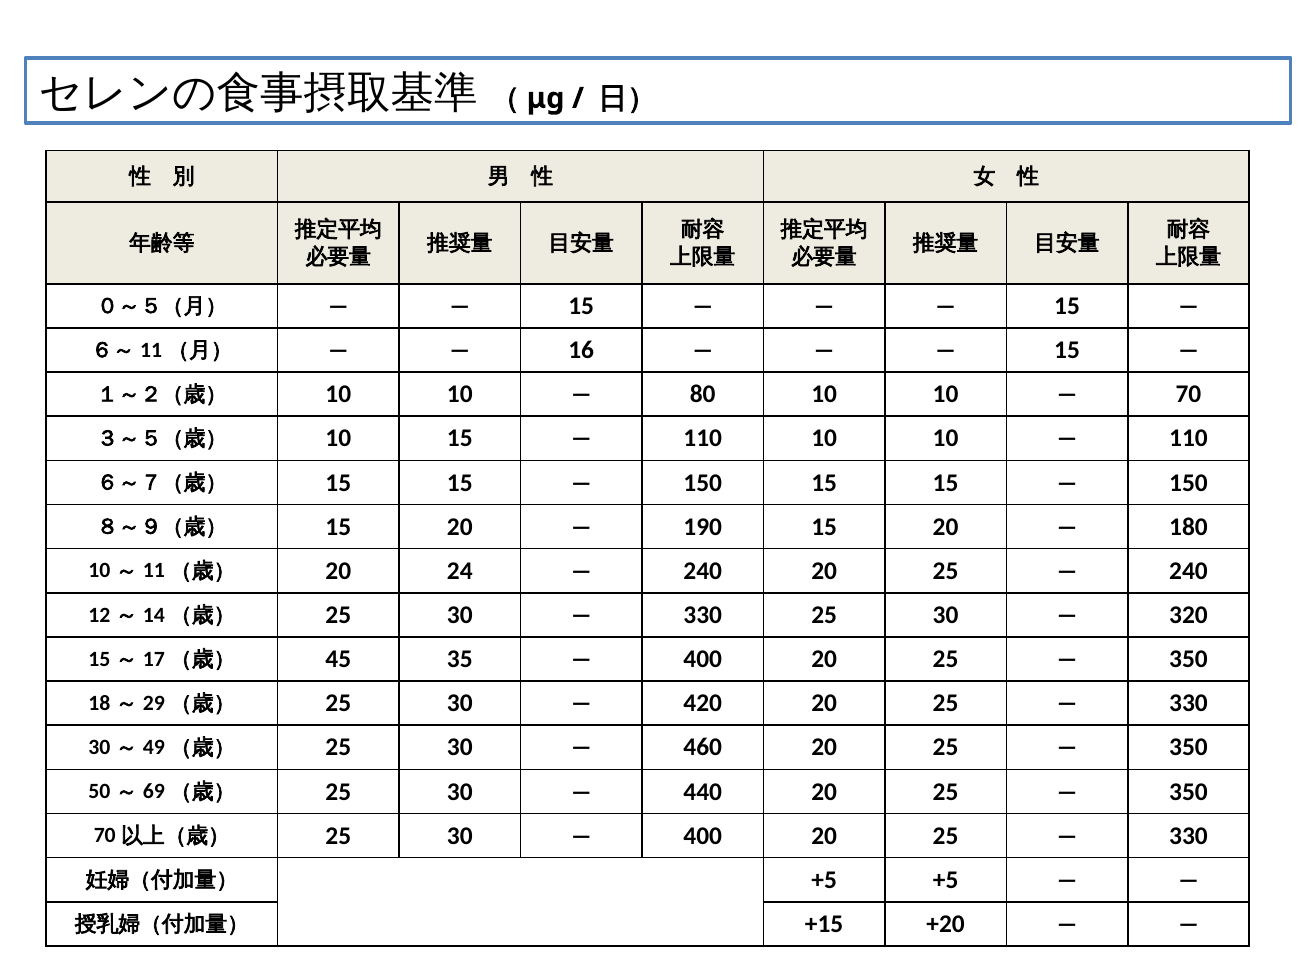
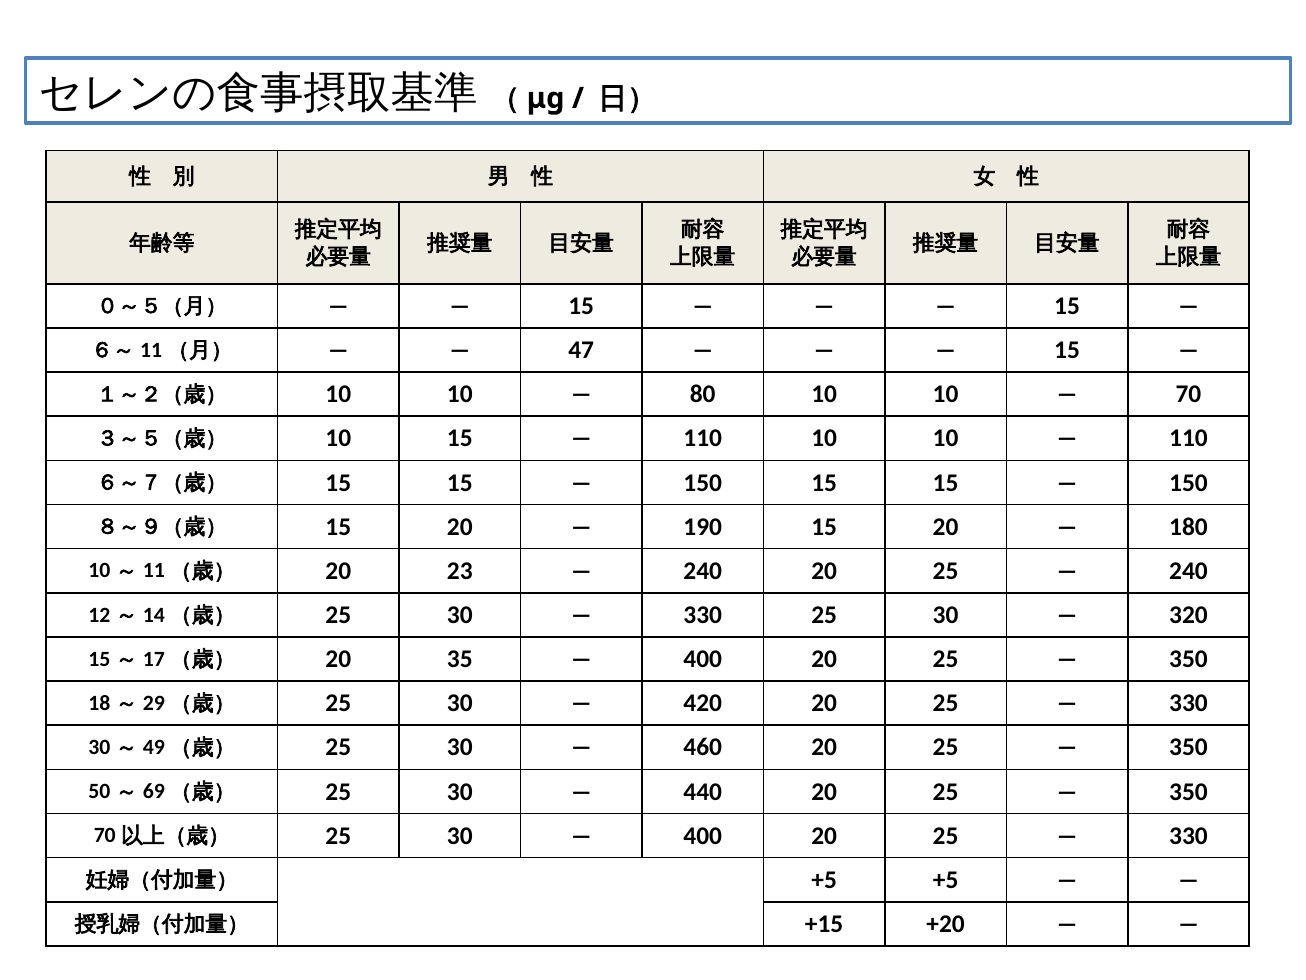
16: 16 -> 47
24: 24 -> 23
45 at (338, 659): 45 -> 20
